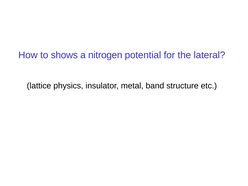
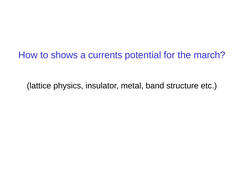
nitrogen: nitrogen -> currents
lateral: lateral -> march
